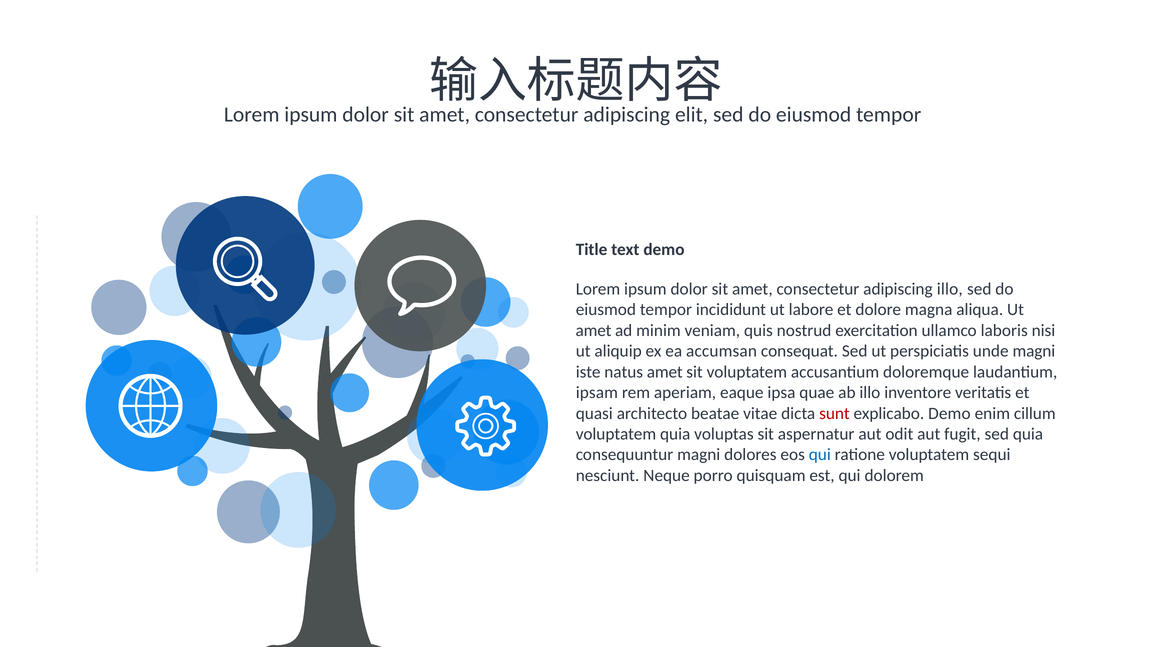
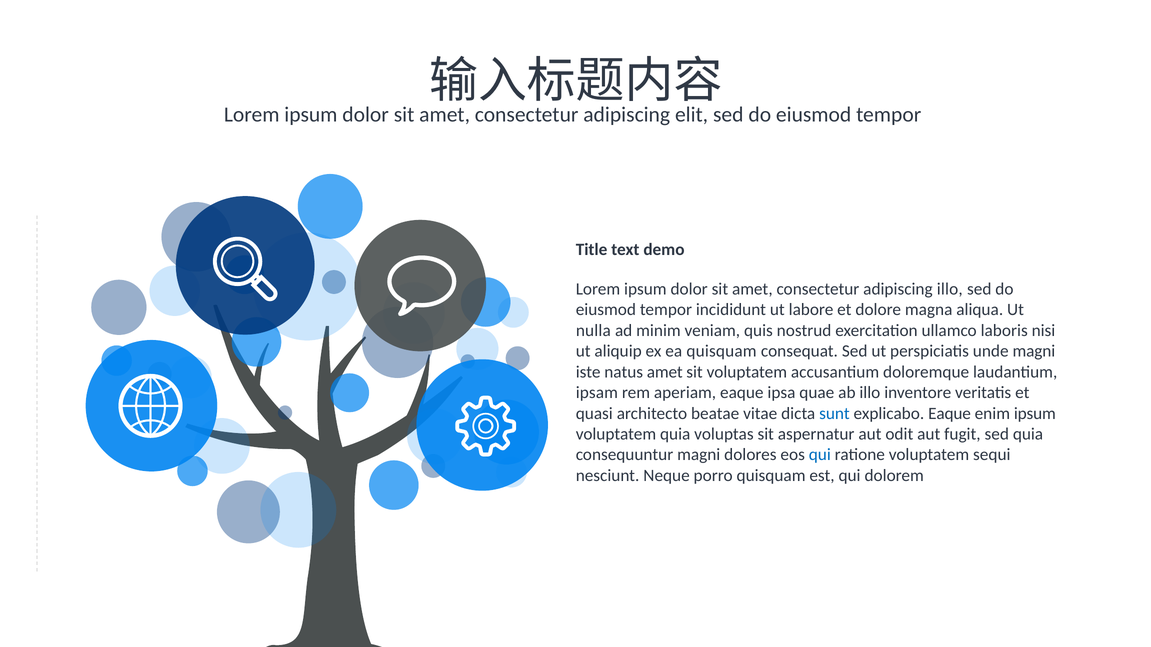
amet at (594, 331): amet -> nulla
ea accumsan: accumsan -> quisquam
sunt colour: red -> blue
explicabo Demo: Demo -> Eaque
enim cillum: cillum -> ipsum
